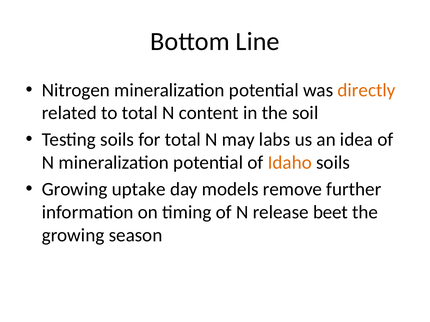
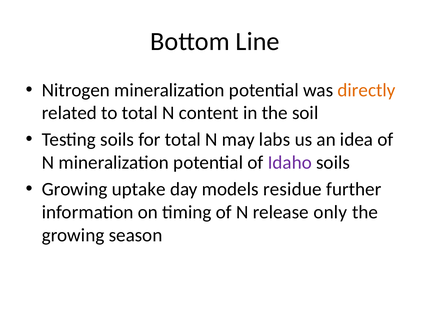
Idaho colour: orange -> purple
remove: remove -> residue
beet: beet -> only
